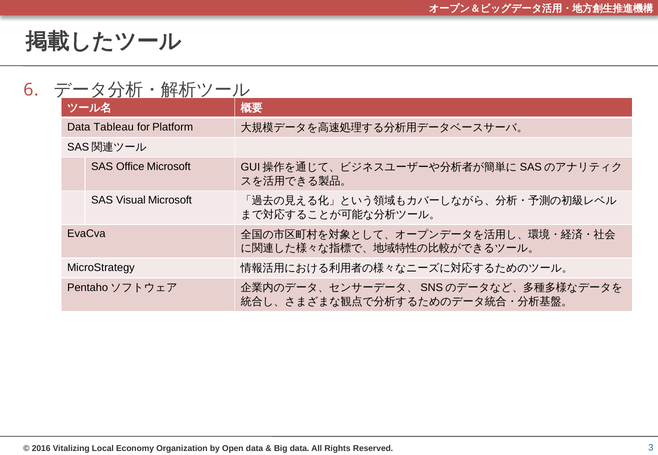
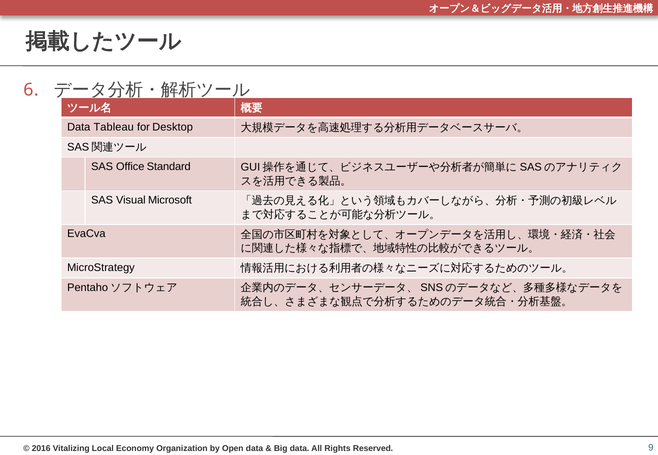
Platform: Platform -> Desktop
Office Microsoft: Microsoft -> Standard
3: 3 -> 9
